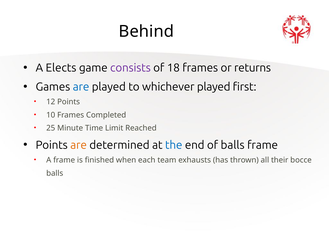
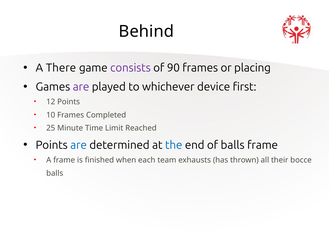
Elects: Elects -> There
18: 18 -> 90
returns: returns -> placing
are at (81, 87) colour: blue -> purple
whichever played: played -> device
are at (79, 145) colour: orange -> blue
